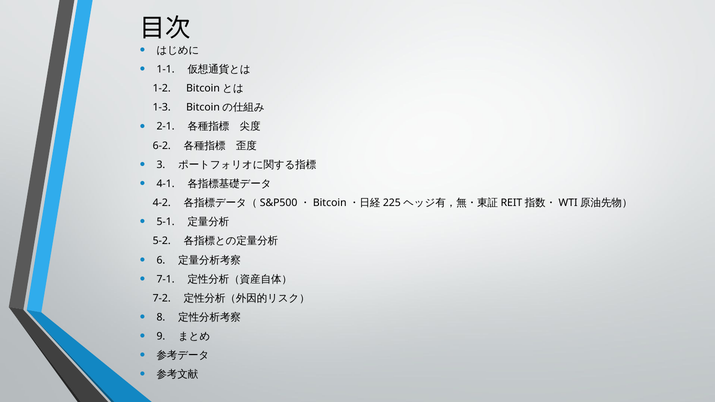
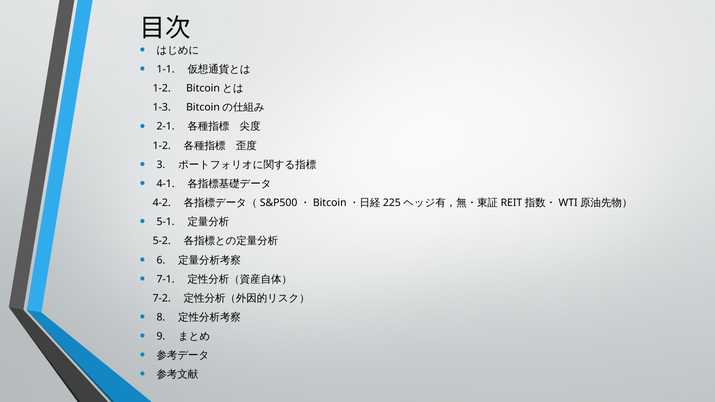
6-2 at (162, 146): 6-2 -> 1-2
